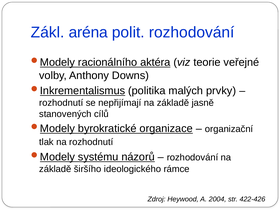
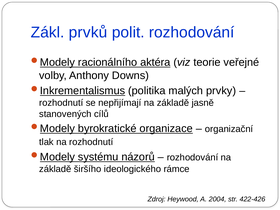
aréna: aréna -> prvků
